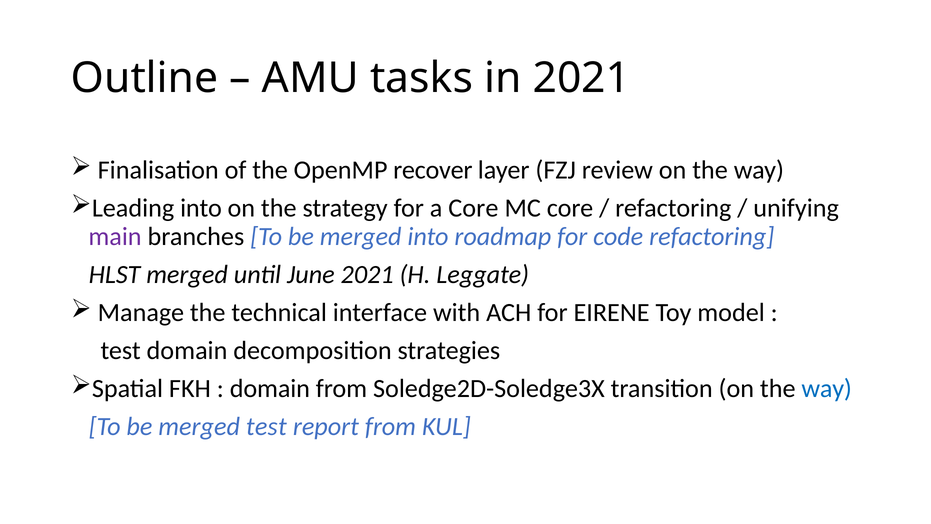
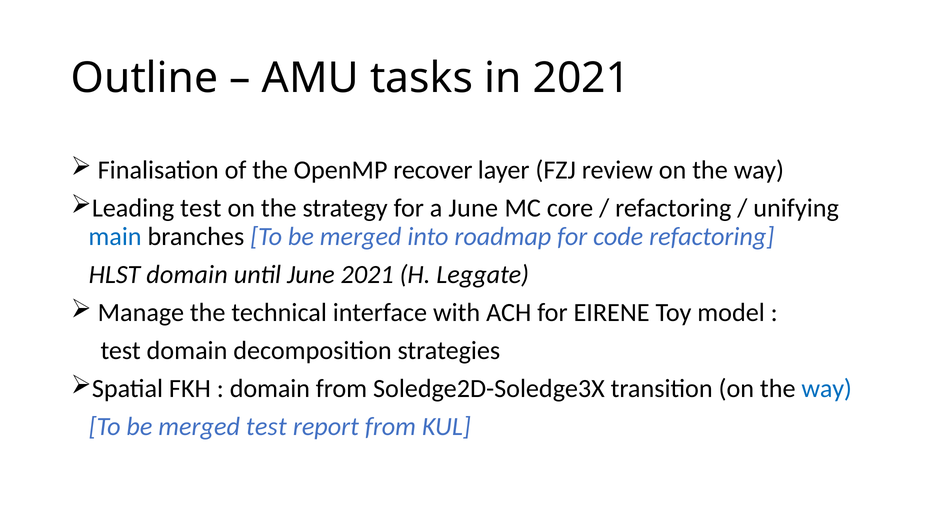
Leading into: into -> test
a Core: Core -> June
main colour: purple -> blue
HLST merged: merged -> domain
